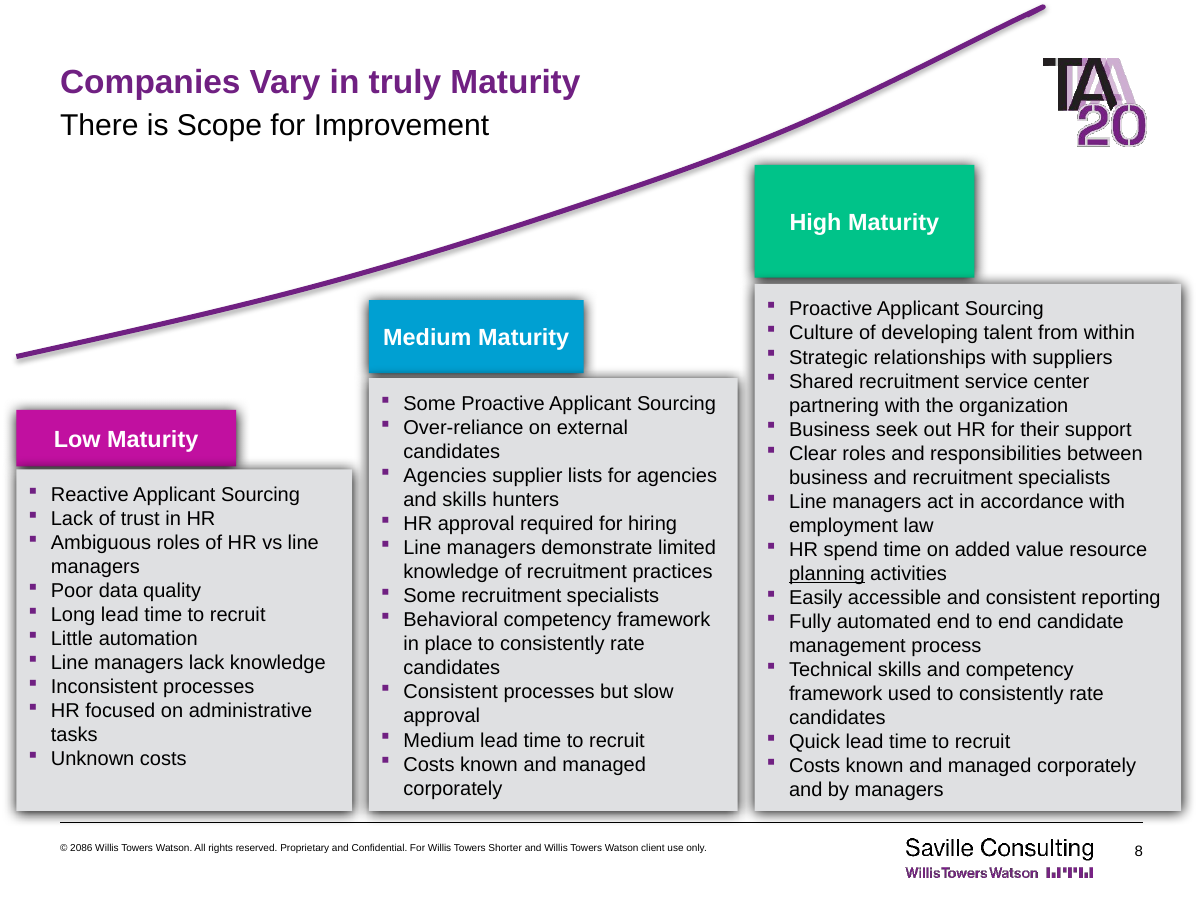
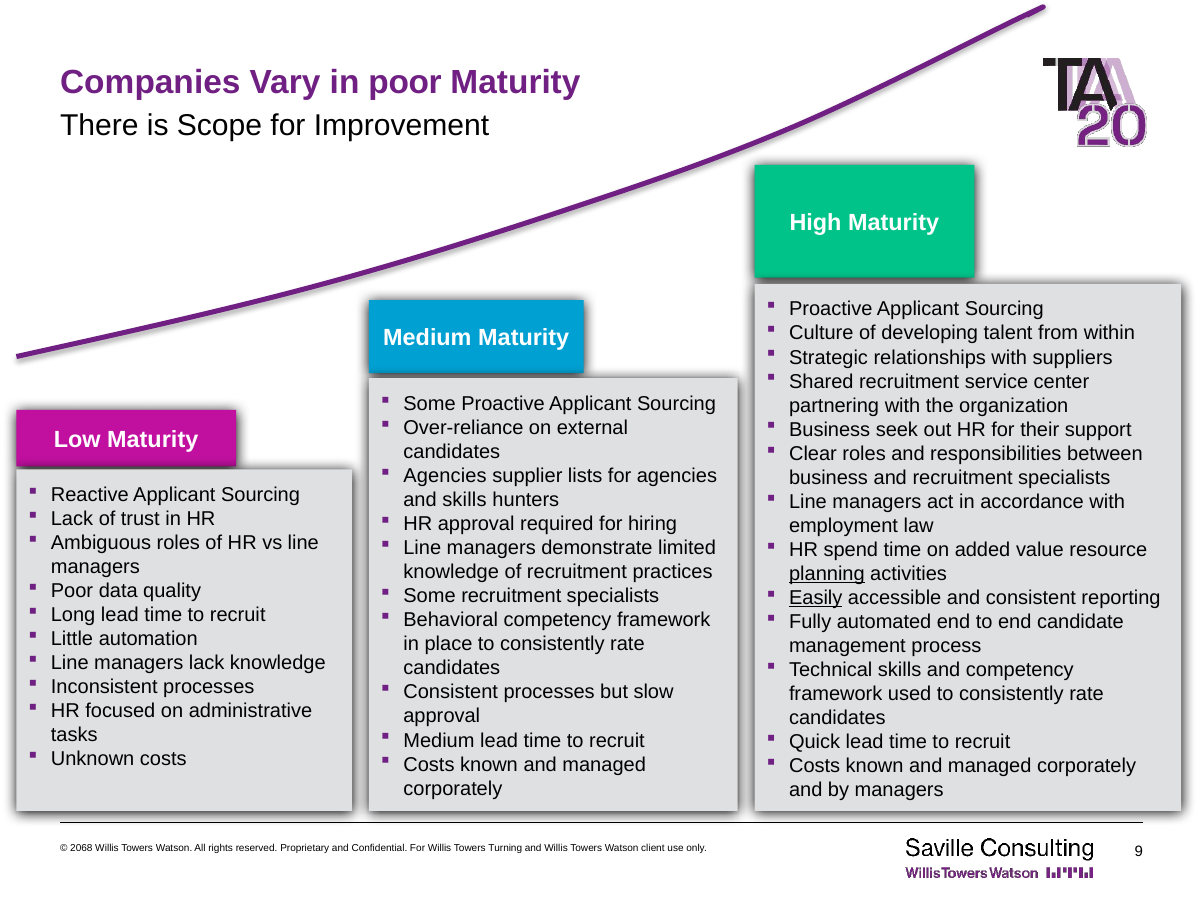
in truly: truly -> poor
Easily underline: none -> present
2086: 2086 -> 2068
Shorter: Shorter -> Turning
8: 8 -> 9
